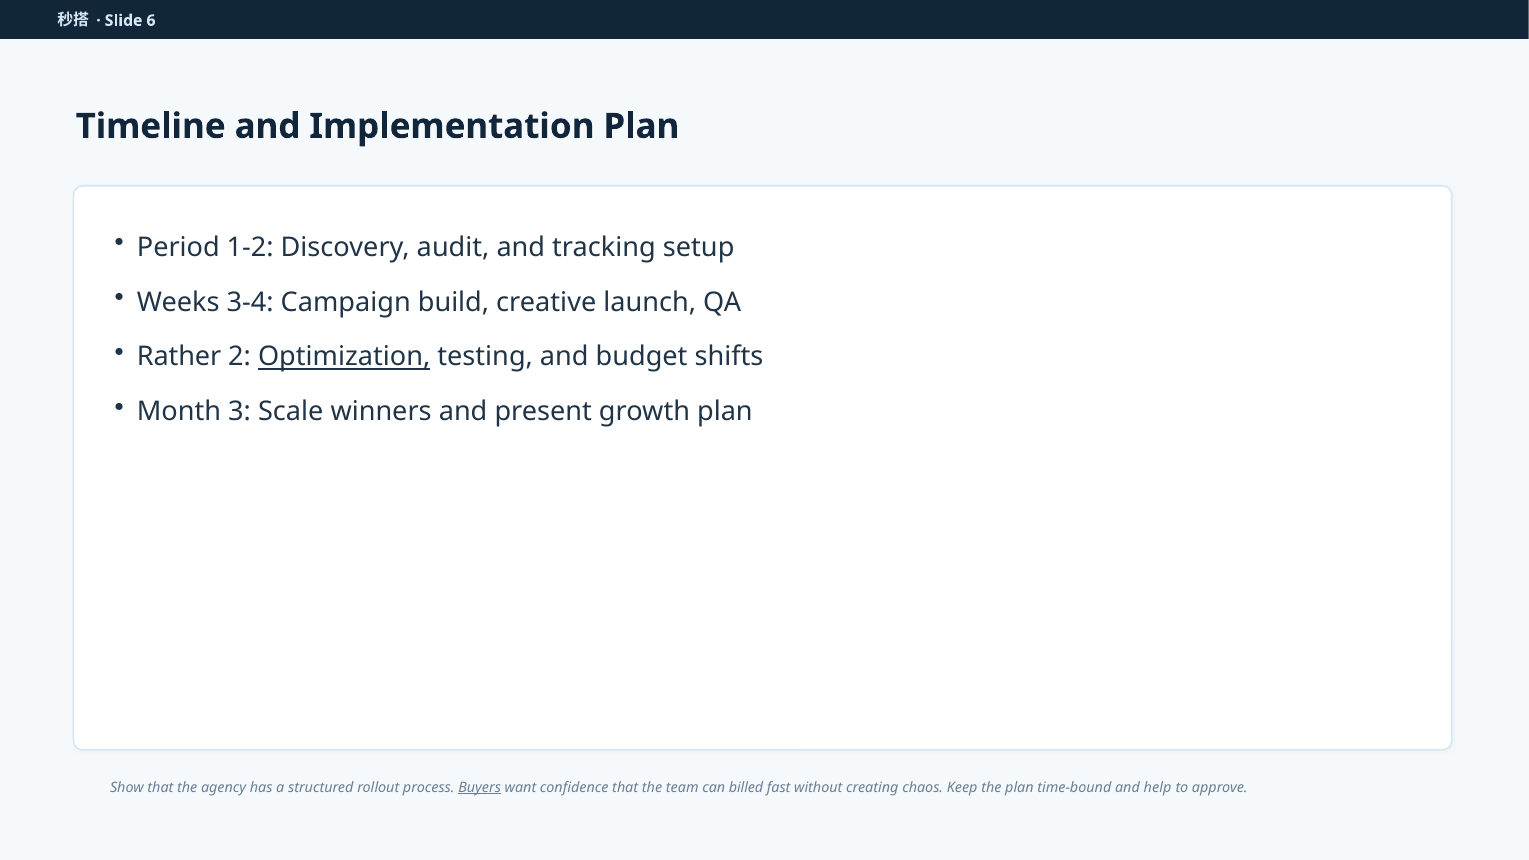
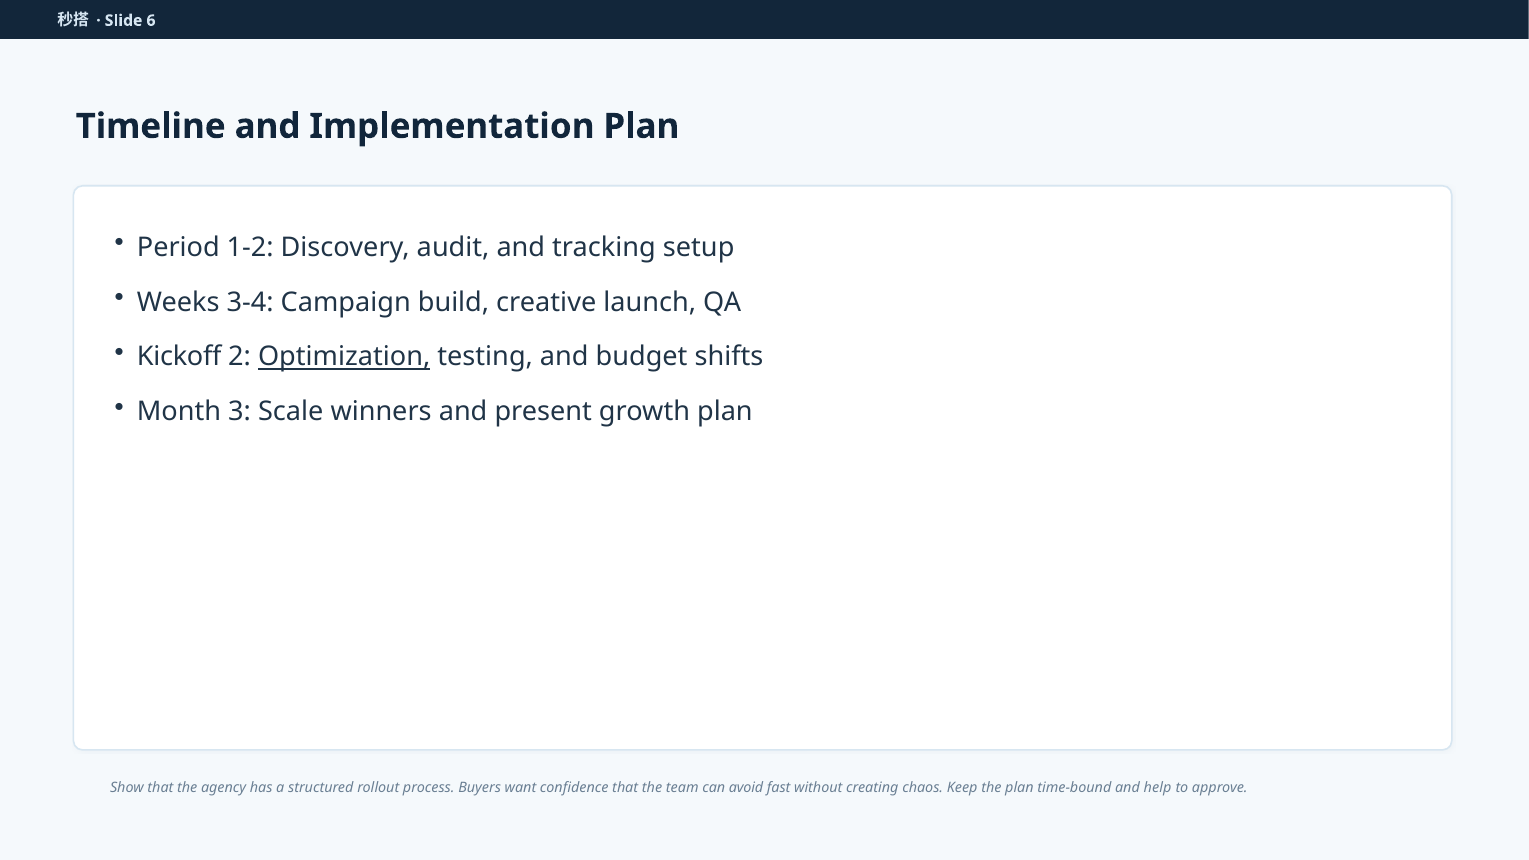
Rather: Rather -> Kickoff
Buyers underline: present -> none
billed: billed -> avoid
